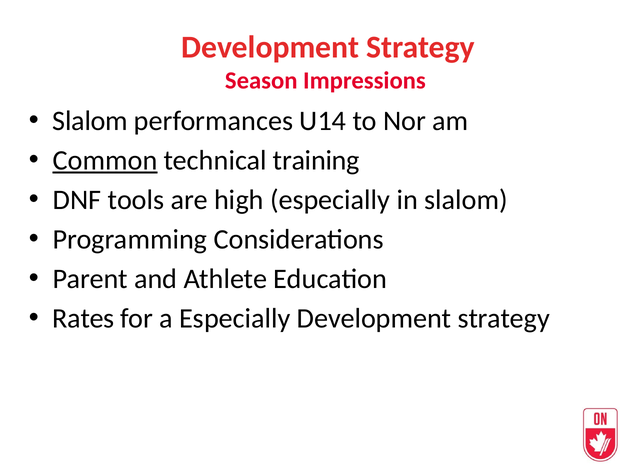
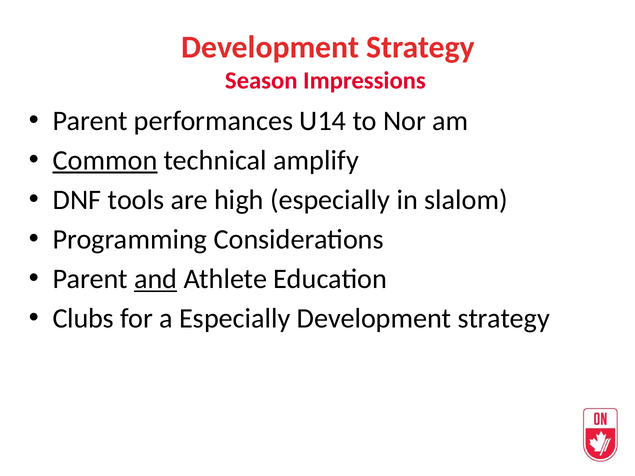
Slalom at (90, 121): Slalom -> Parent
training: training -> amplify
and underline: none -> present
Rates: Rates -> Clubs
